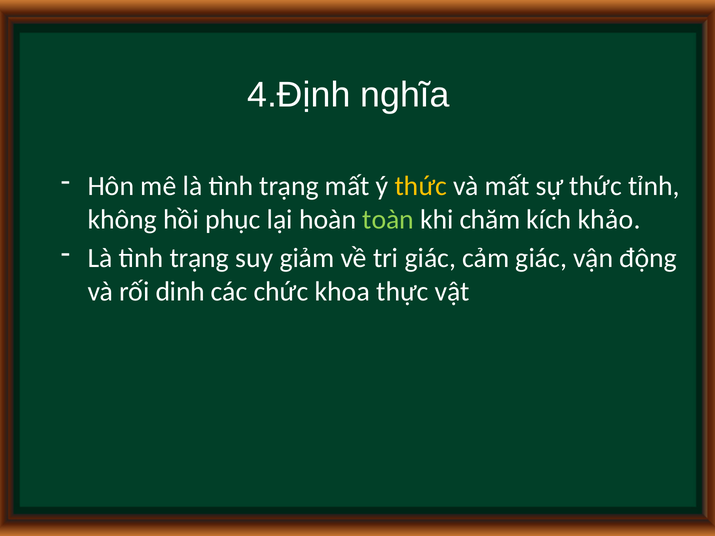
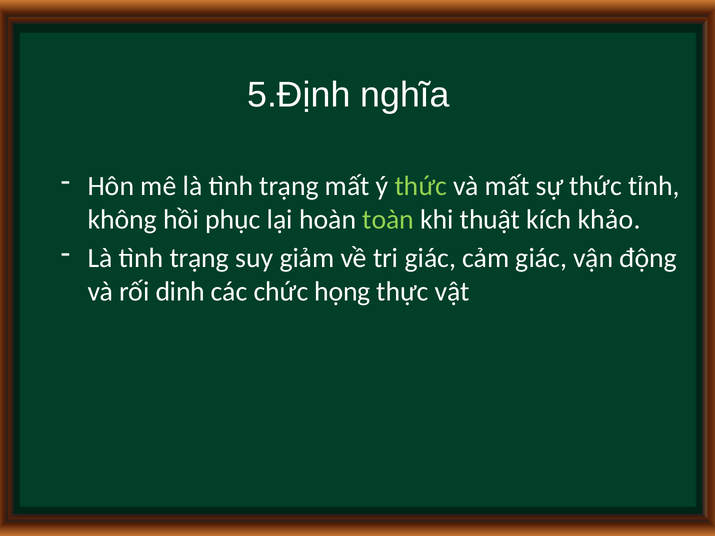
4.Định: 4.Định -> 5.Định
thức at (421, 186) colour: yellow -> light green
chăm: chăm -> thuật
khoa: khoa -> họng
